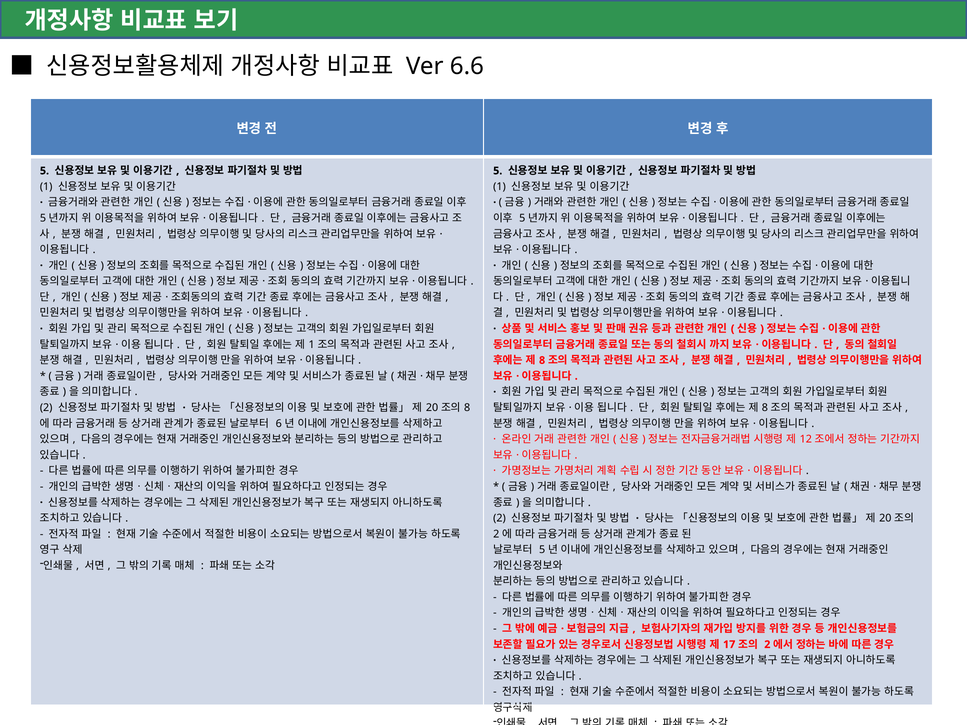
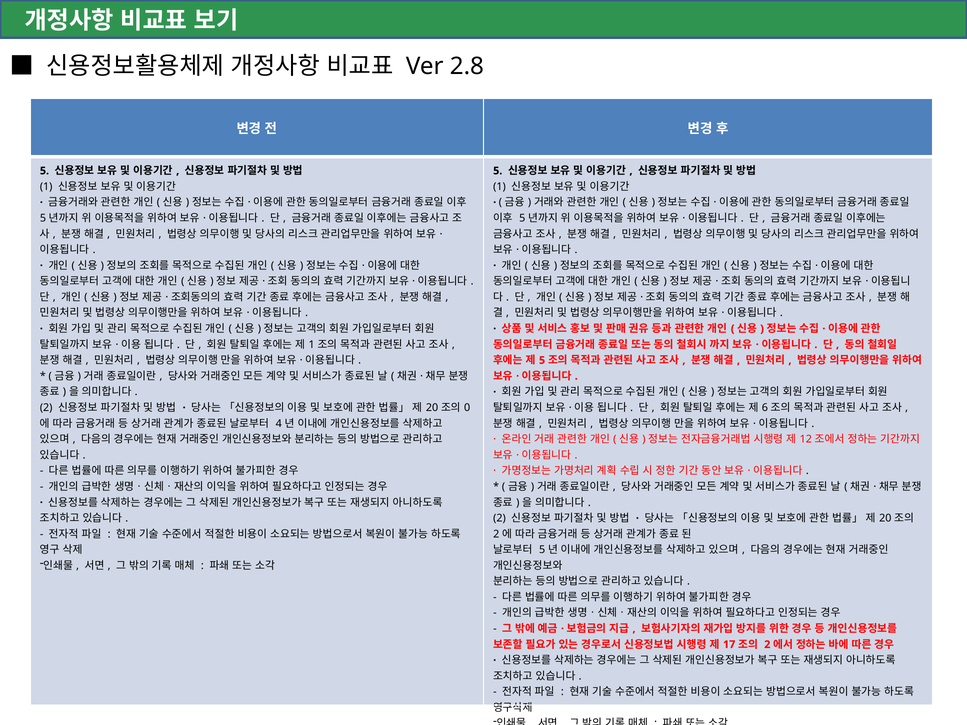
6.6: 6.6 -> 2.8
8 at (542, 360): 8 -> 5
8 at (765, 408): 8 -> 6
8 at (467, 408): 8 -> 0
6: 6 -> 4
